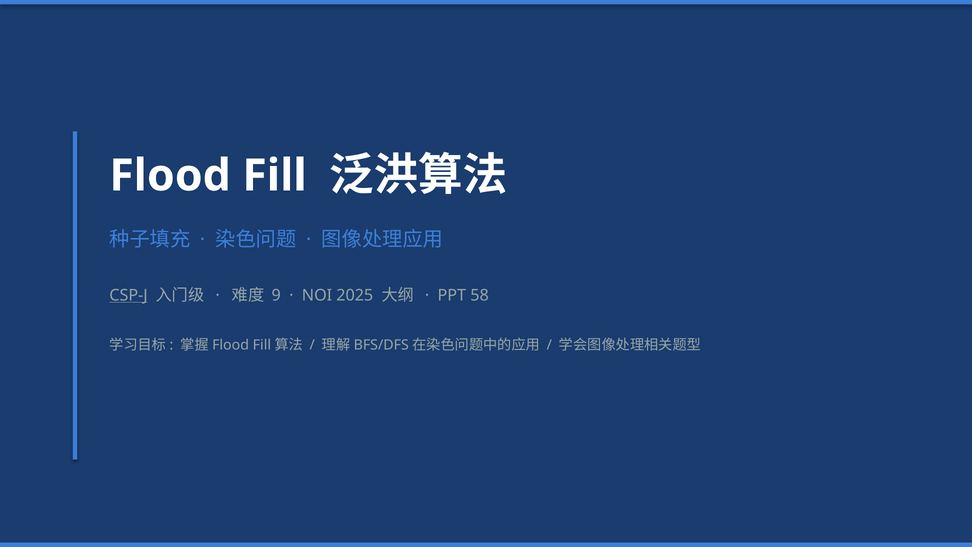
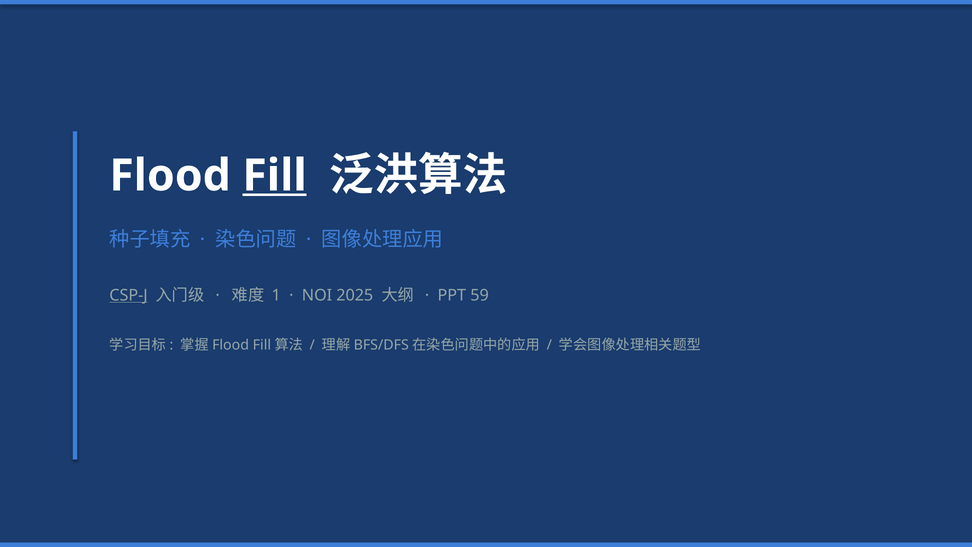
Fill at (274, 176) underline: none -> present
9: 9 -> 1
58: 58 -> 59
